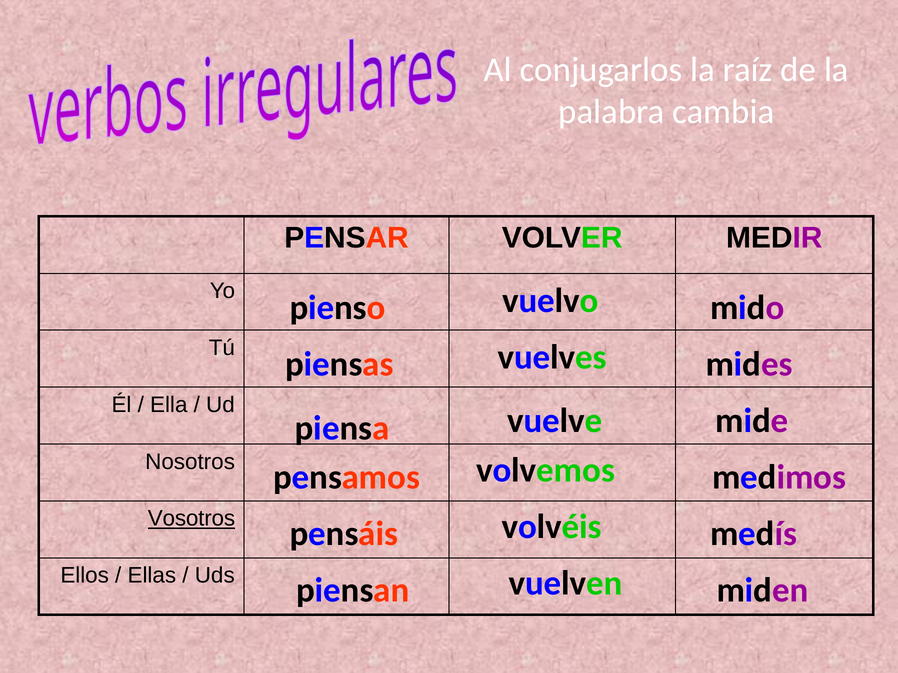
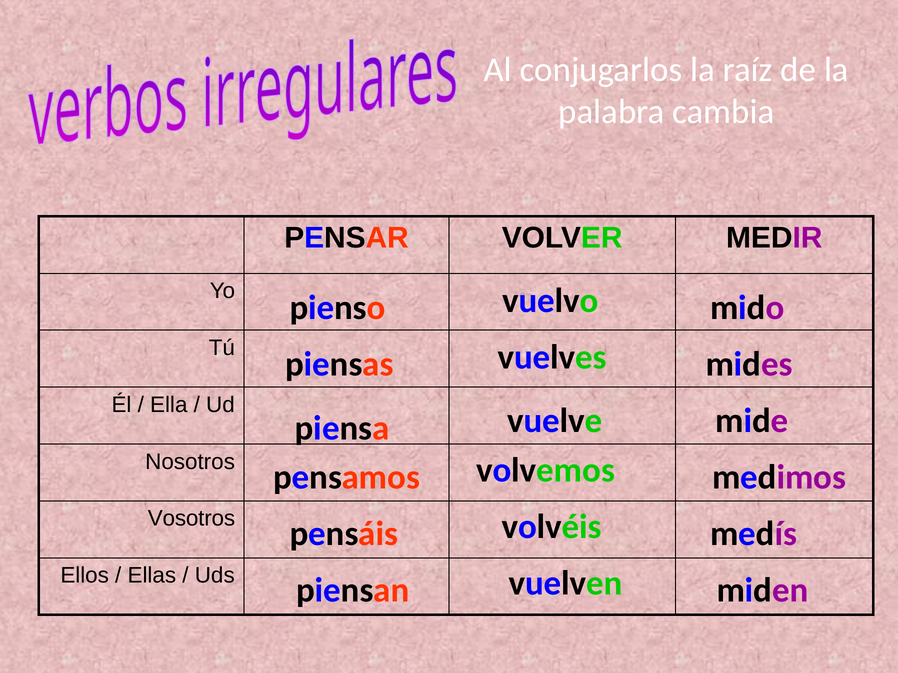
Vosotros underline: present -> none
